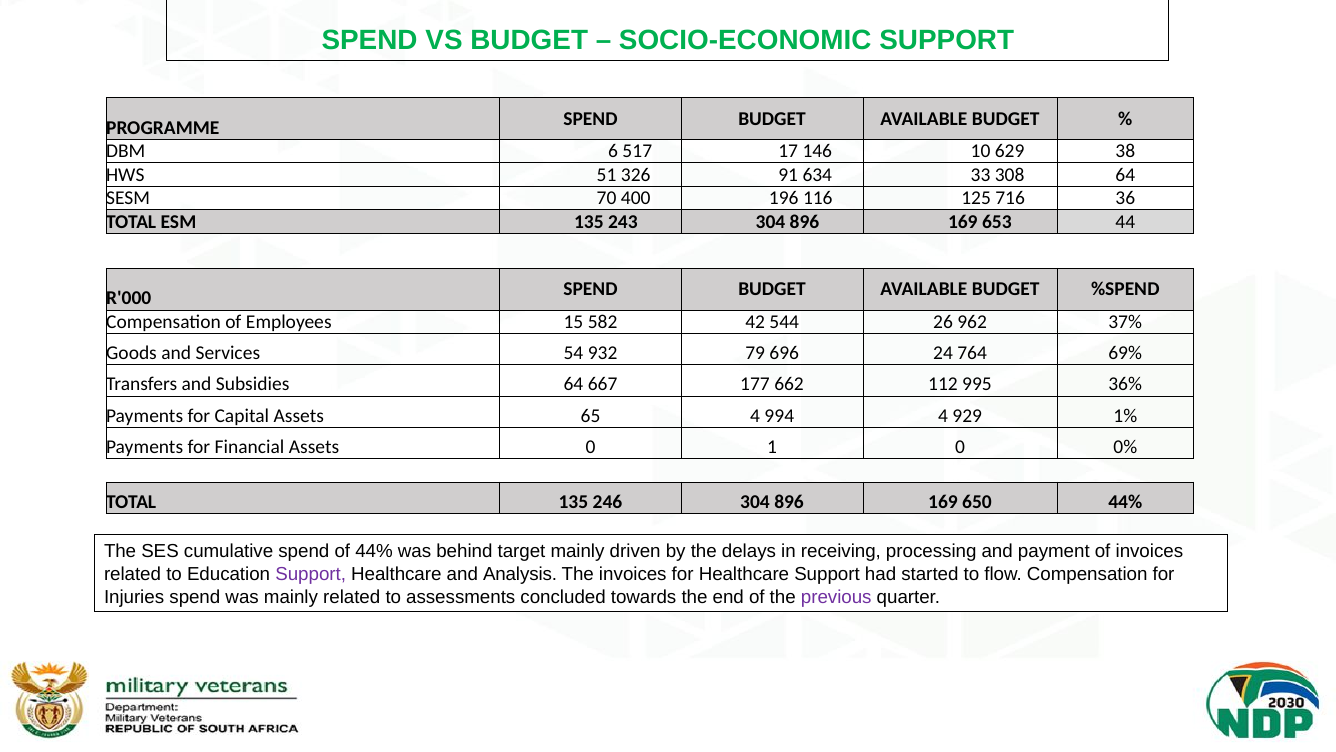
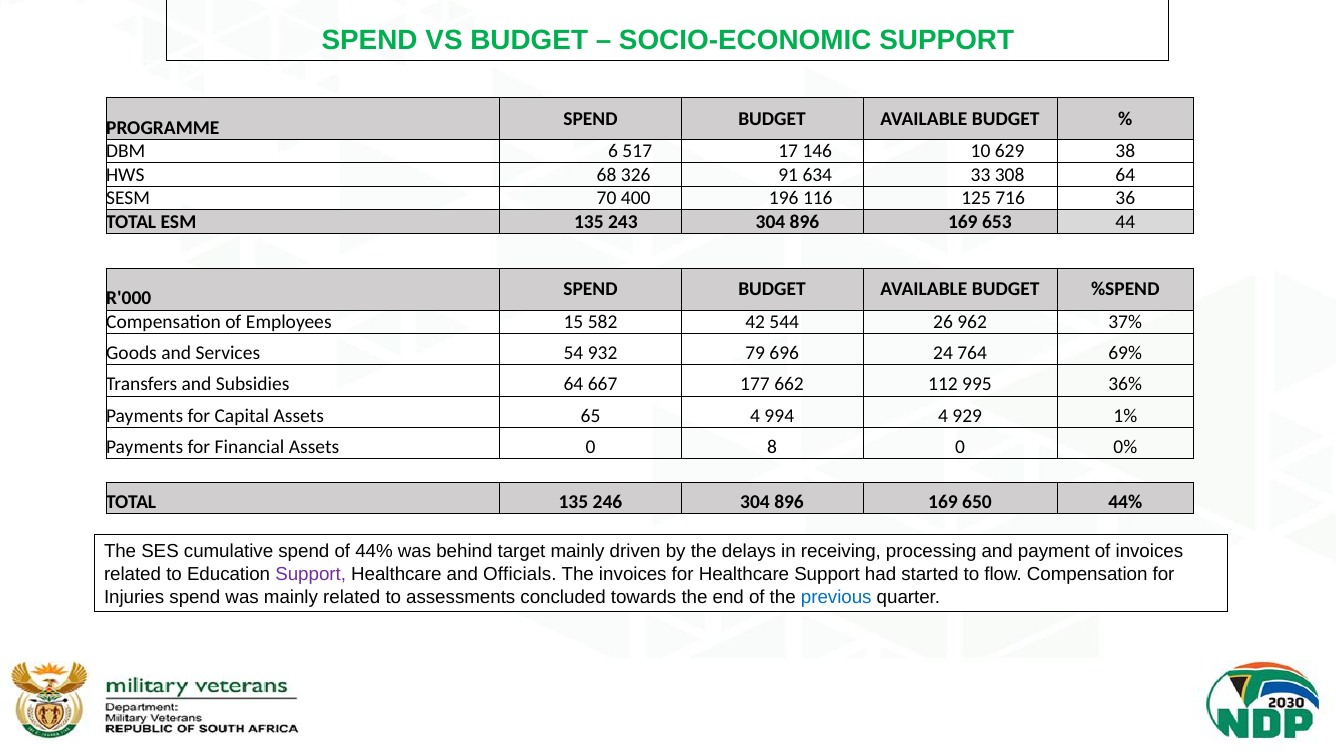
51: 51 -> 68
1: 1 -> 8
Analysis: Analysis -> Officials
previous colour: purple -> blue
